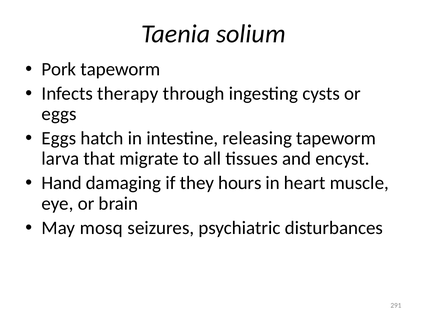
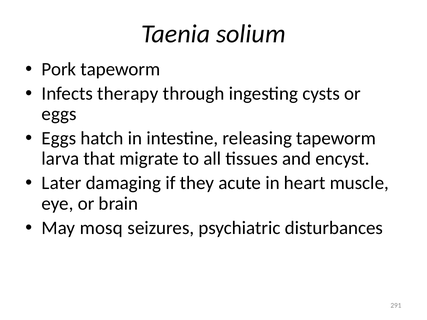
Hand: Hand -> Later
hours: hours -> acute
